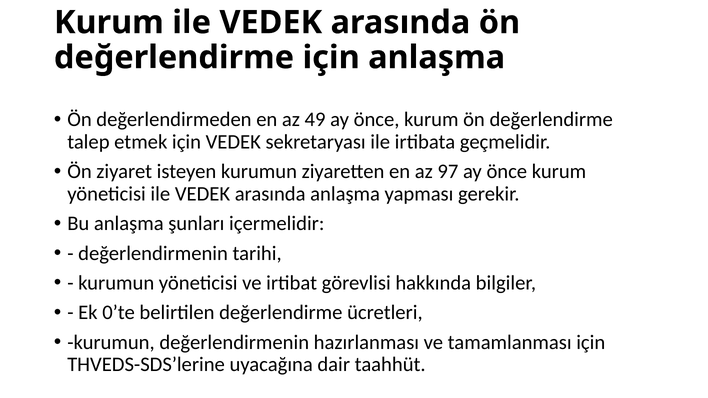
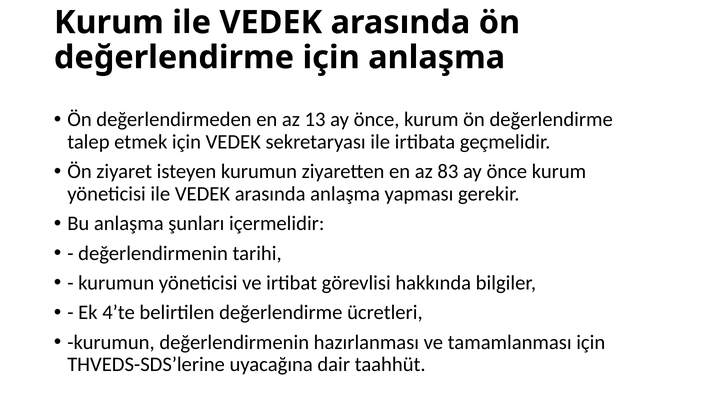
49: 49 -> 13
97: 97 -> 83
0’te: 0’te -> 4’te
